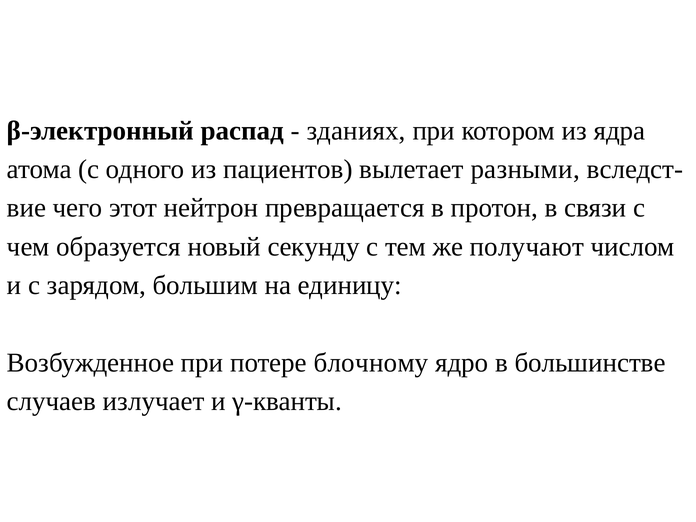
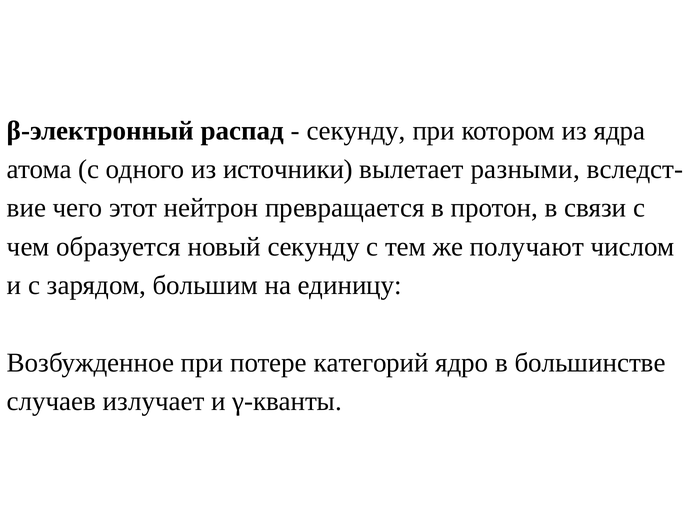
зданиях at (356, 131): зданиях -> секунду
пациентов: пациентов -> источники
блочному: блочному -> категорий
